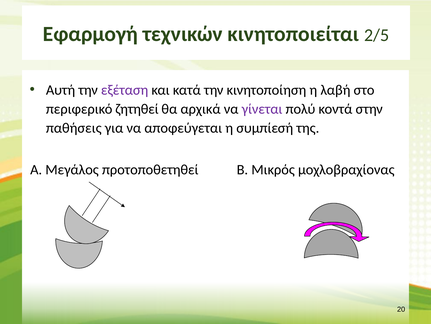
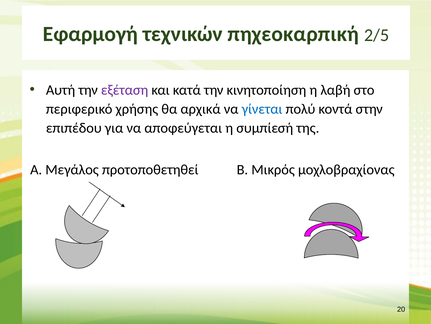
κινητοποιείται: κινητοποιείται -> πηχεοκαρπική
ζητηθεί: ζητηθεί -> χρήσης
γίνεται colour: purple -> blue
παθήσεις: παθήσεις -> επιπέδου
